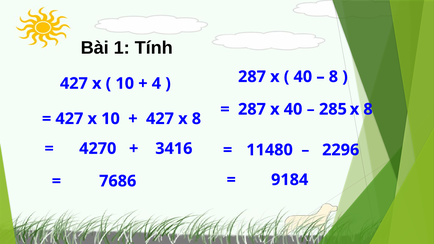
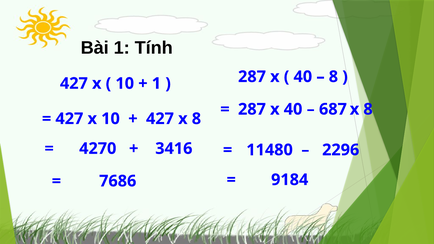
4 at (156, 84): 4 -> 1
285: 285 -> 687
